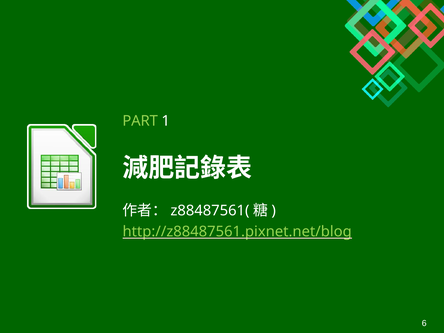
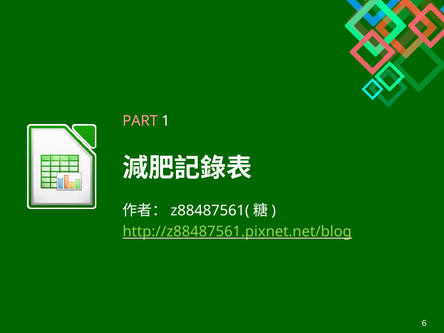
PART colour: light green -> pink
